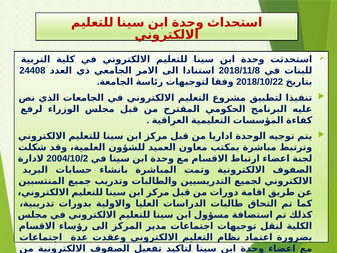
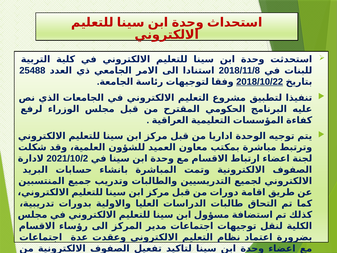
24408: 24408 -> 25488
2018/10/22 underline: none -> present
2004/10/2: 2004/10/2 -> 2021/10/2
